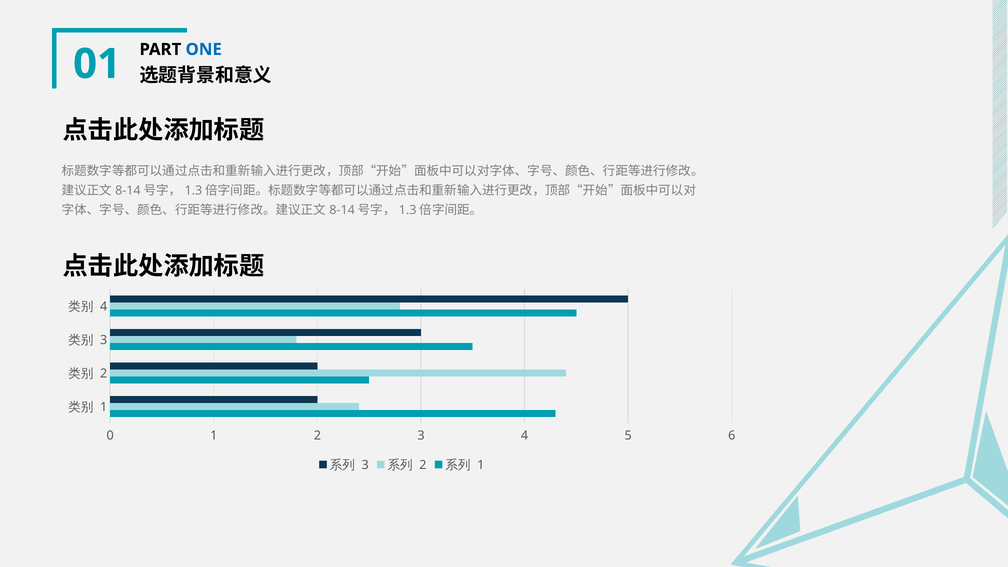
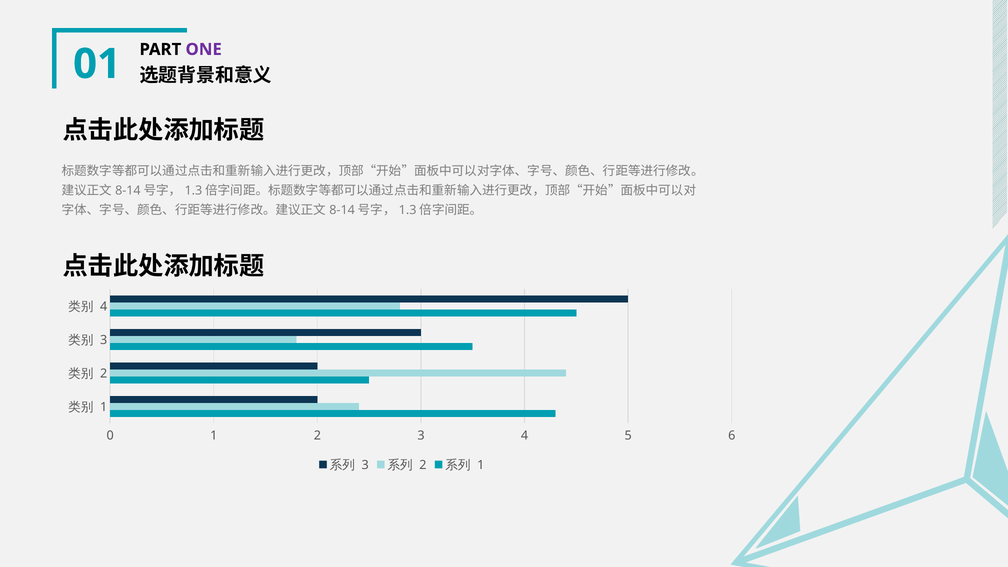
ONE colour: blue -> purple
